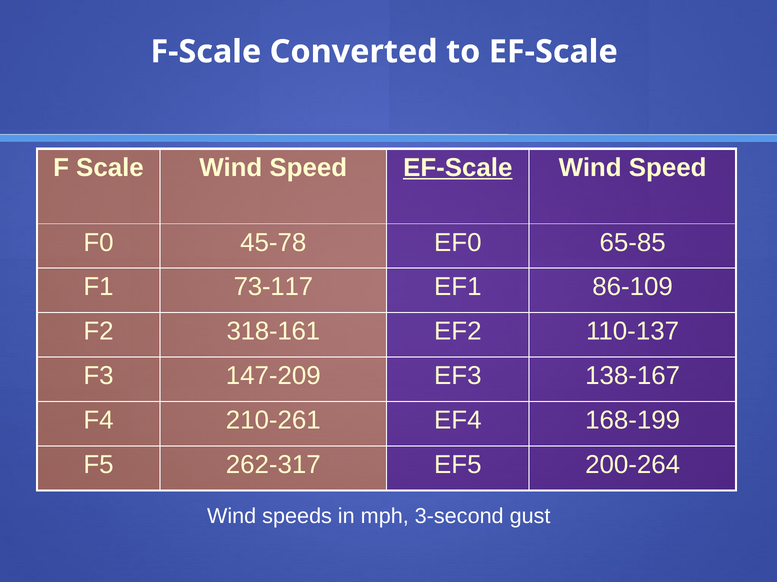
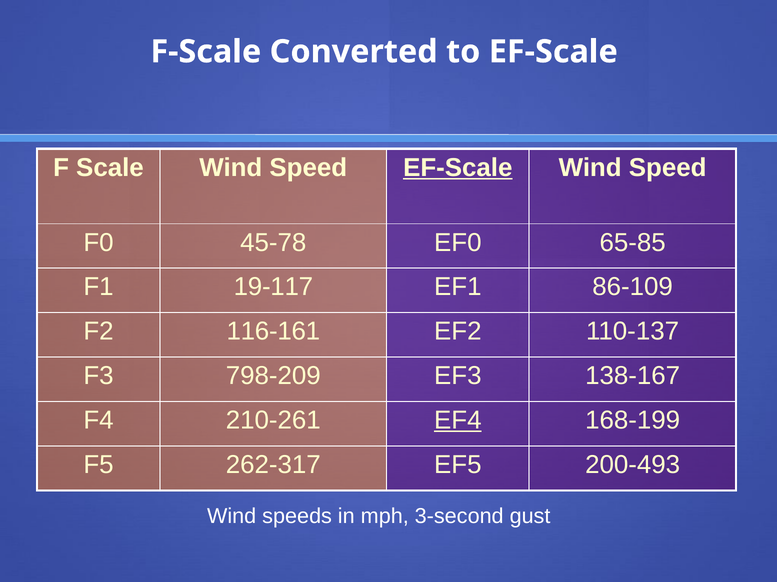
73-117: 73-117 -> 19-117
318-161: 318-161 -> 116-161
147-209: 147-209 -> 798-209
EF4 underline: none -> present
200-264: 200-264 -> 200-493
